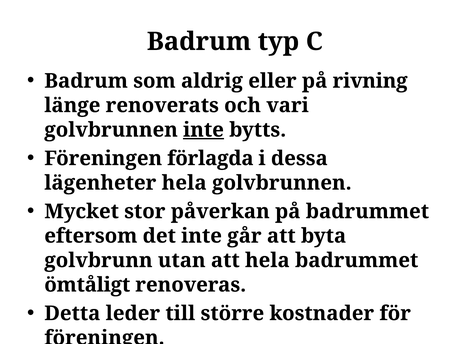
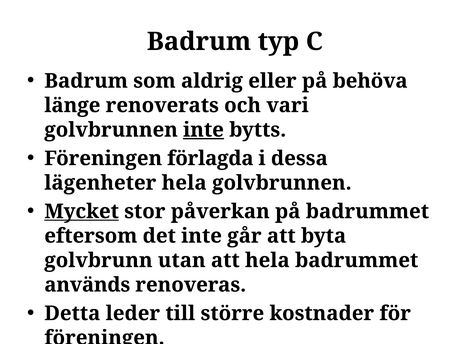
rivning: rivning -> behöva
Mycket underline: none -> present
ömtåligt: ömtåligt -> används
